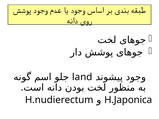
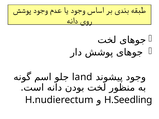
H.Japonica: H.Japonica -> H.Seedling
